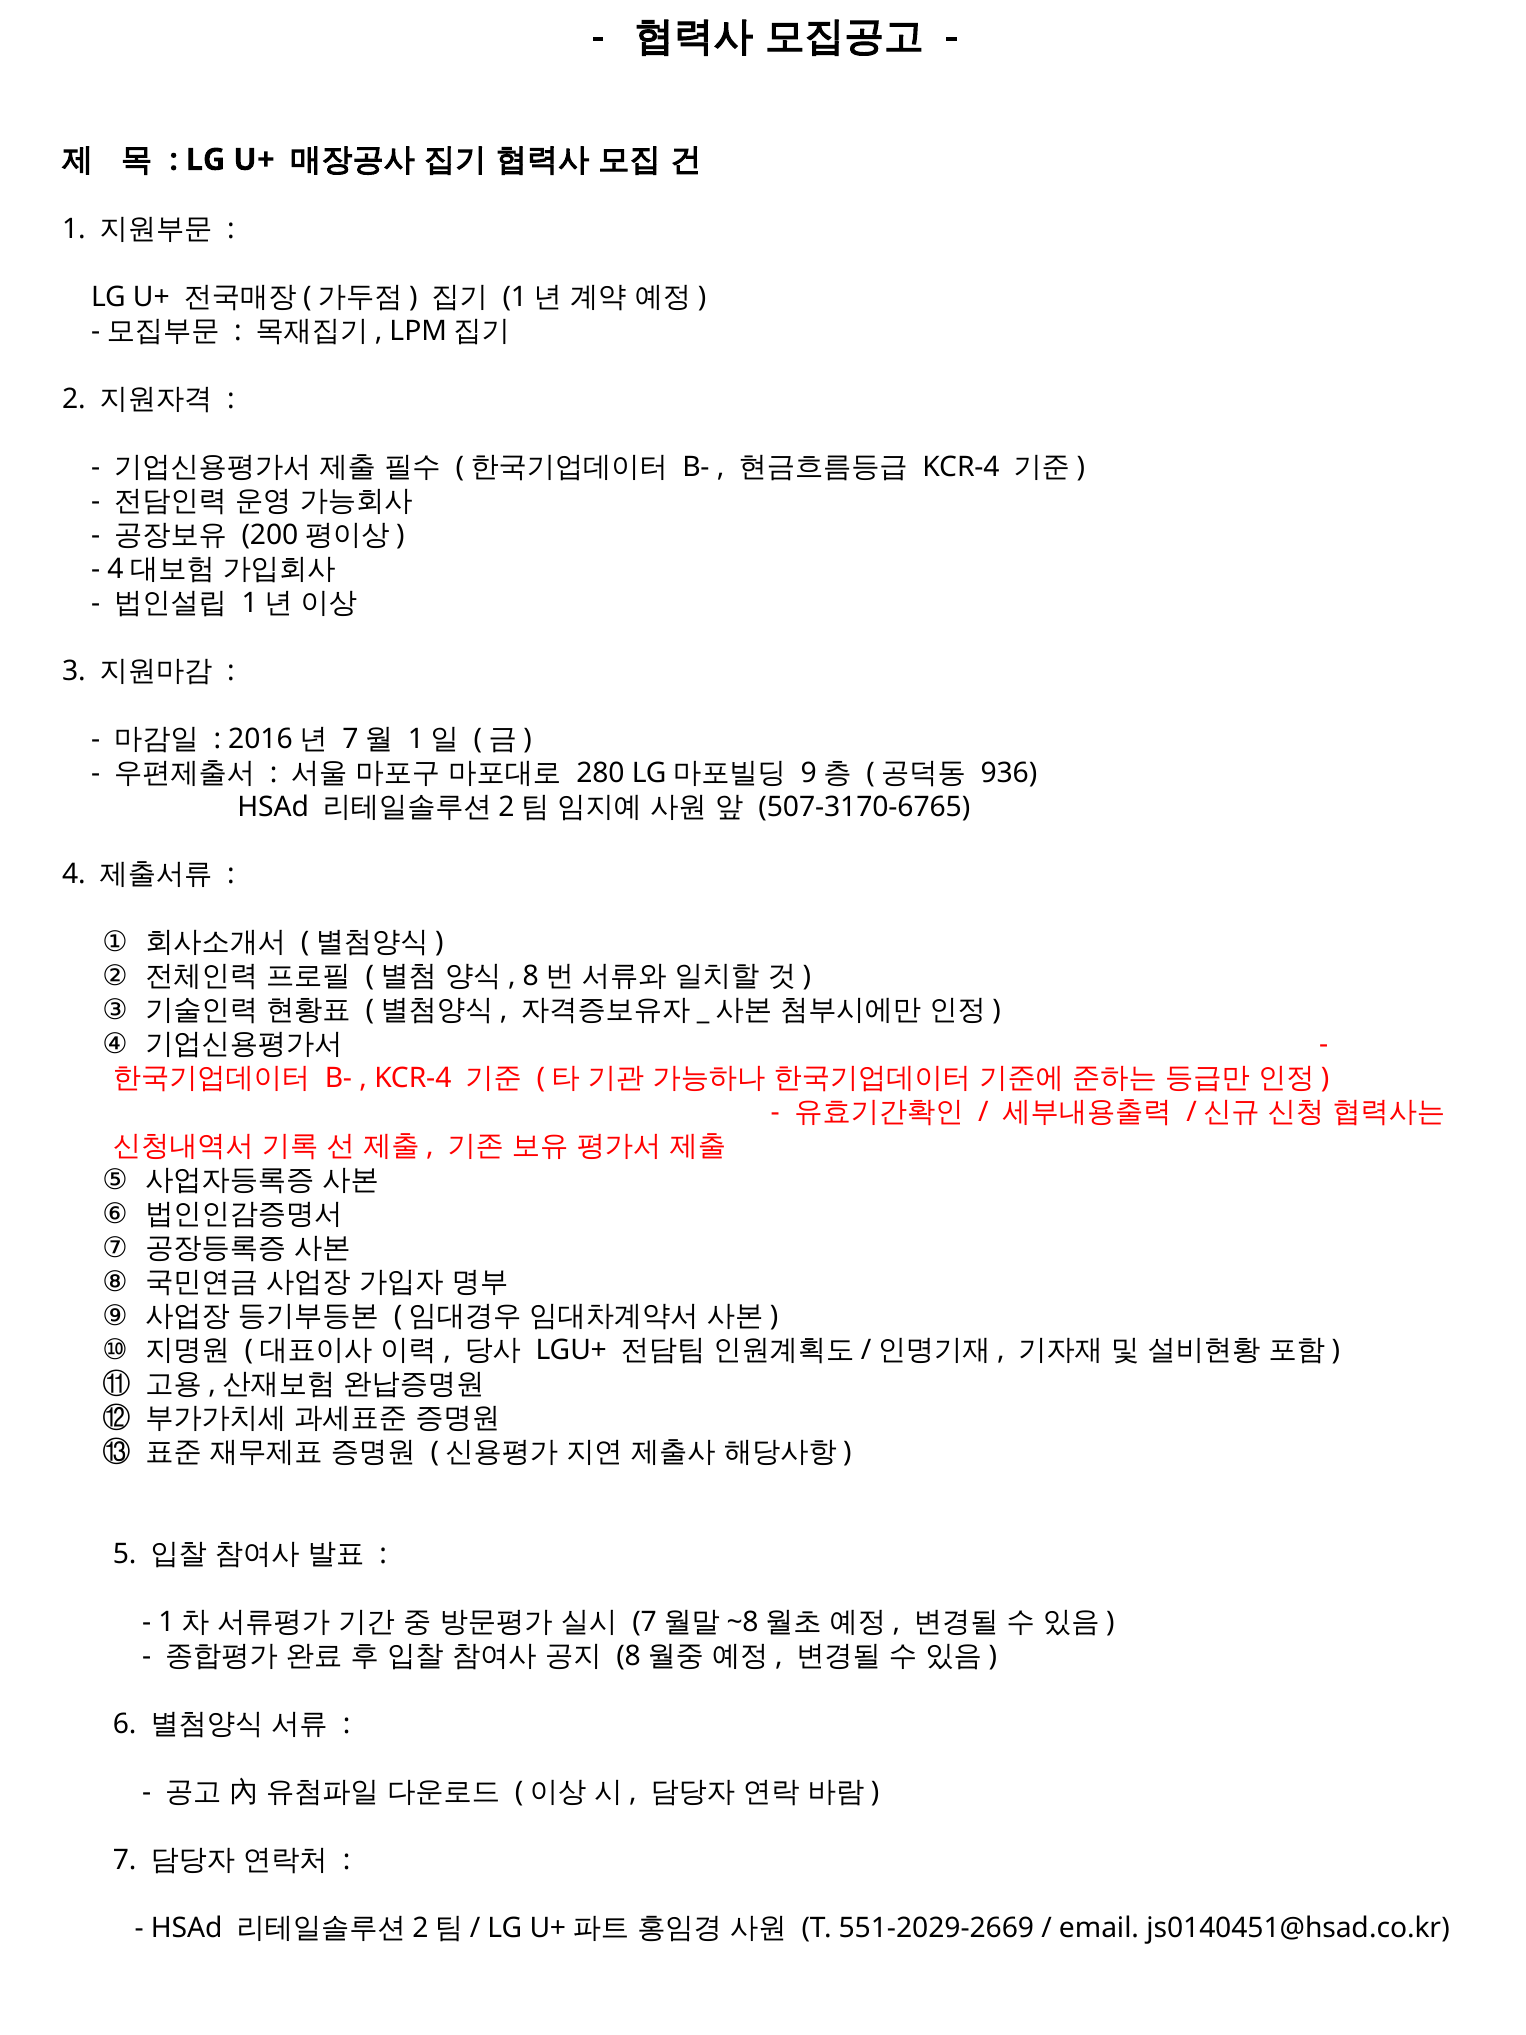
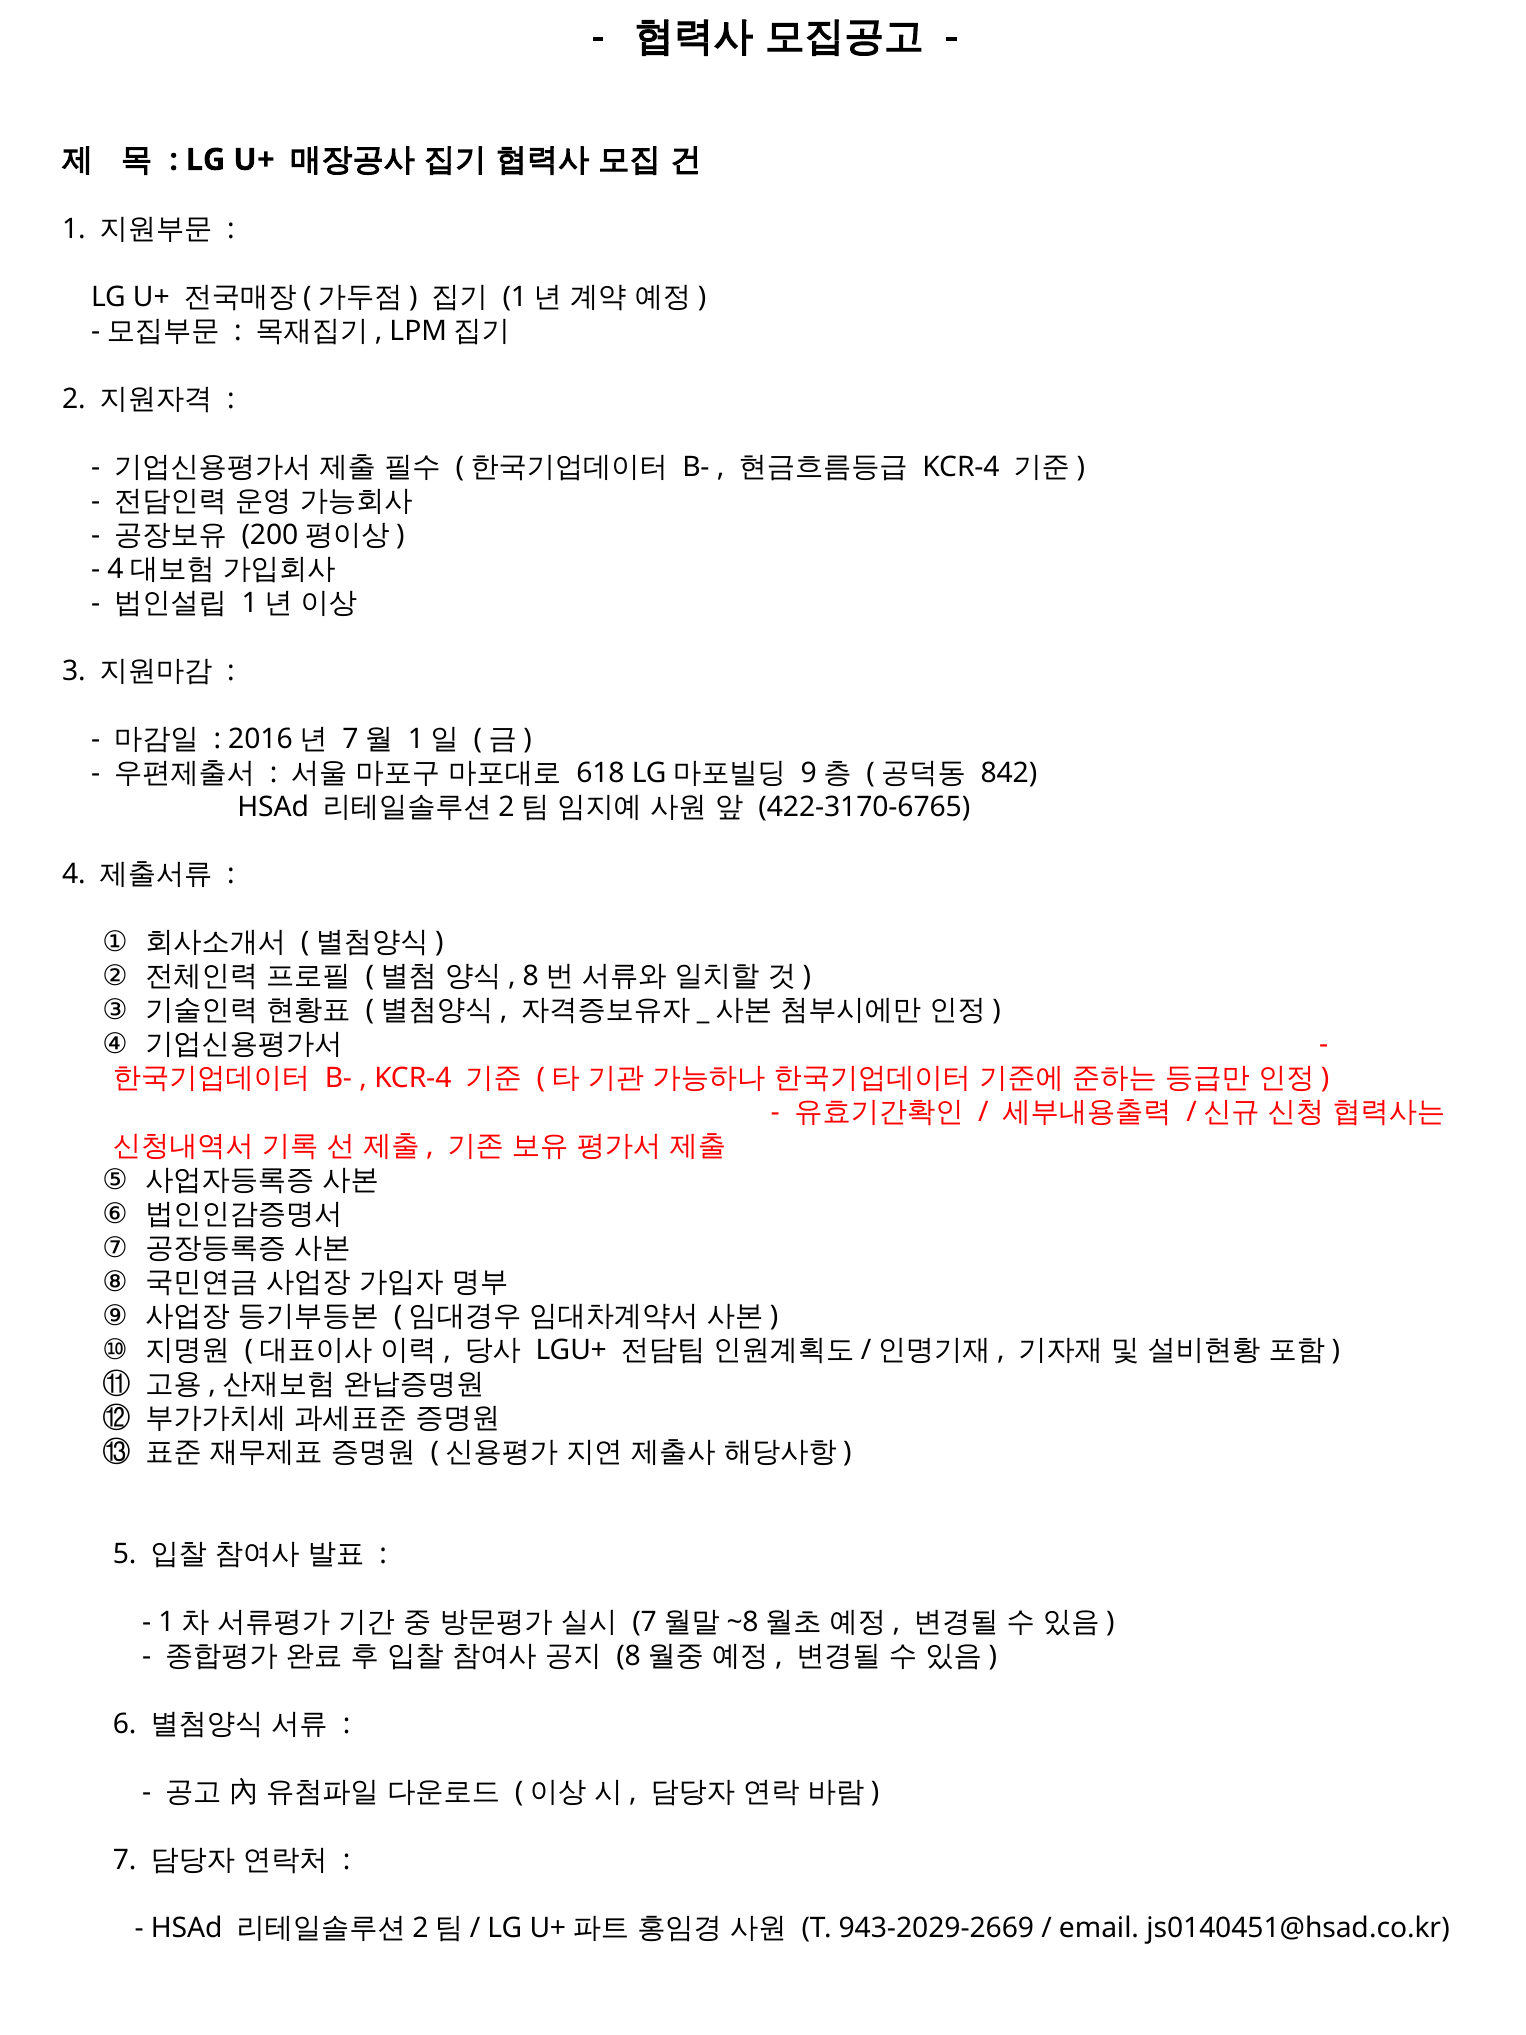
280: 280 -> 618
936: 936 -> 842
507-3170-6765: 507-3170-6765 -> 422-3170-6765
551-2029-2669: 551-2029-2669 -> 943-2029-2669
